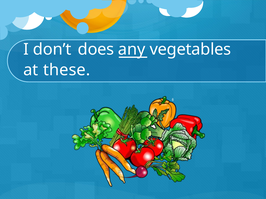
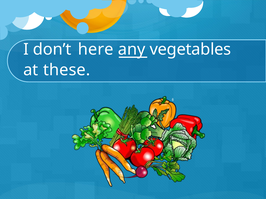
does: does -> here
